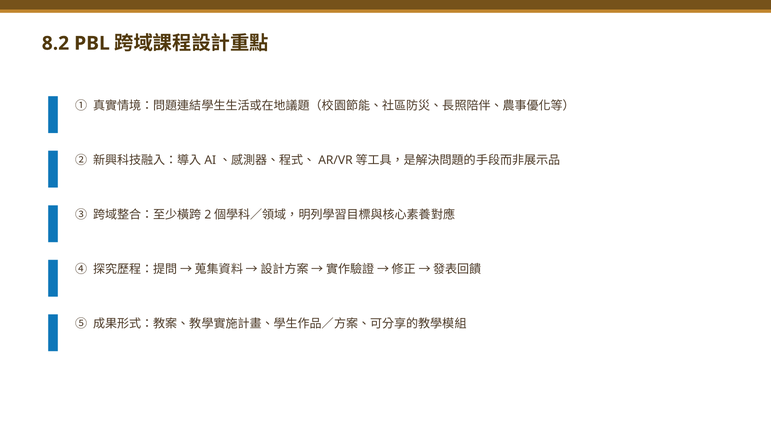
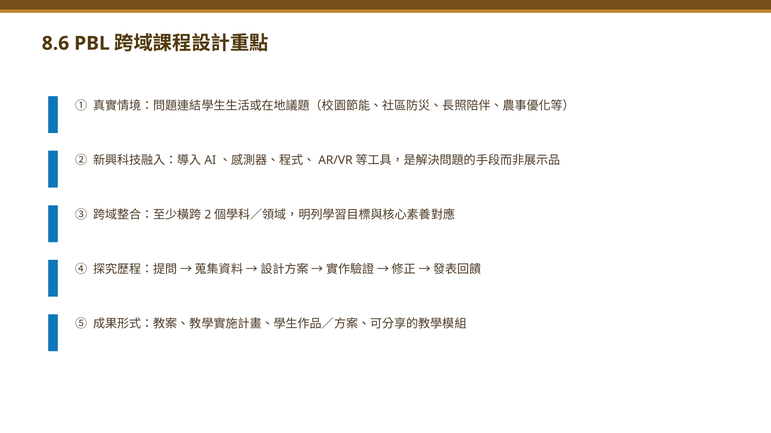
8.2: 8.2 -> 8.6
